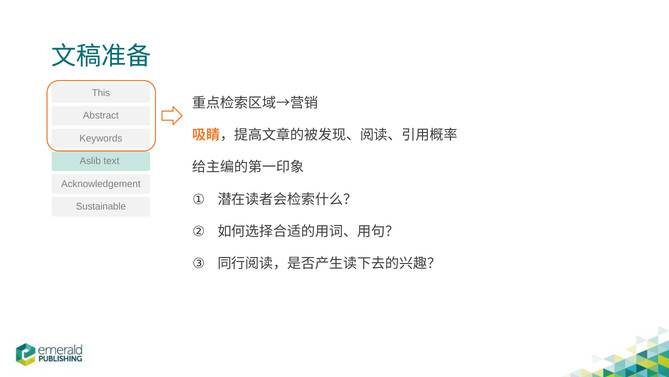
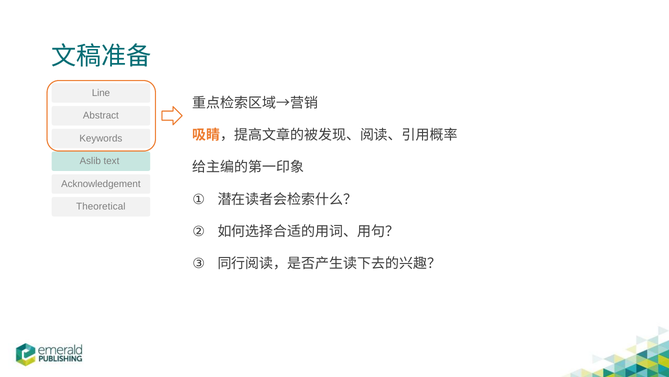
This: This -> Line
Sustainable: Sustainable -> Theoretical
